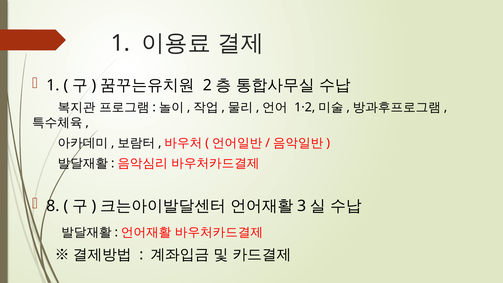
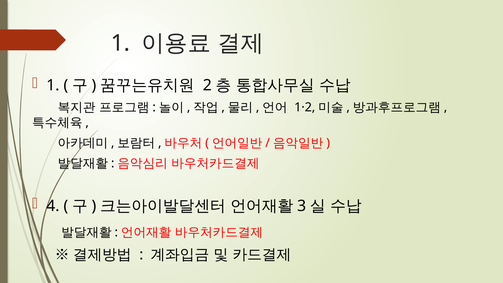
8: 8 -> 4
